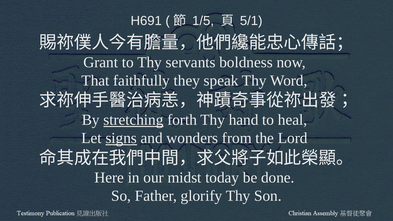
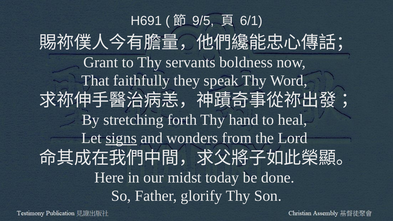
1/5: 1/5 -> 9/5
5/1: 5/1 -> 6/1
stretching underline: present -> none
